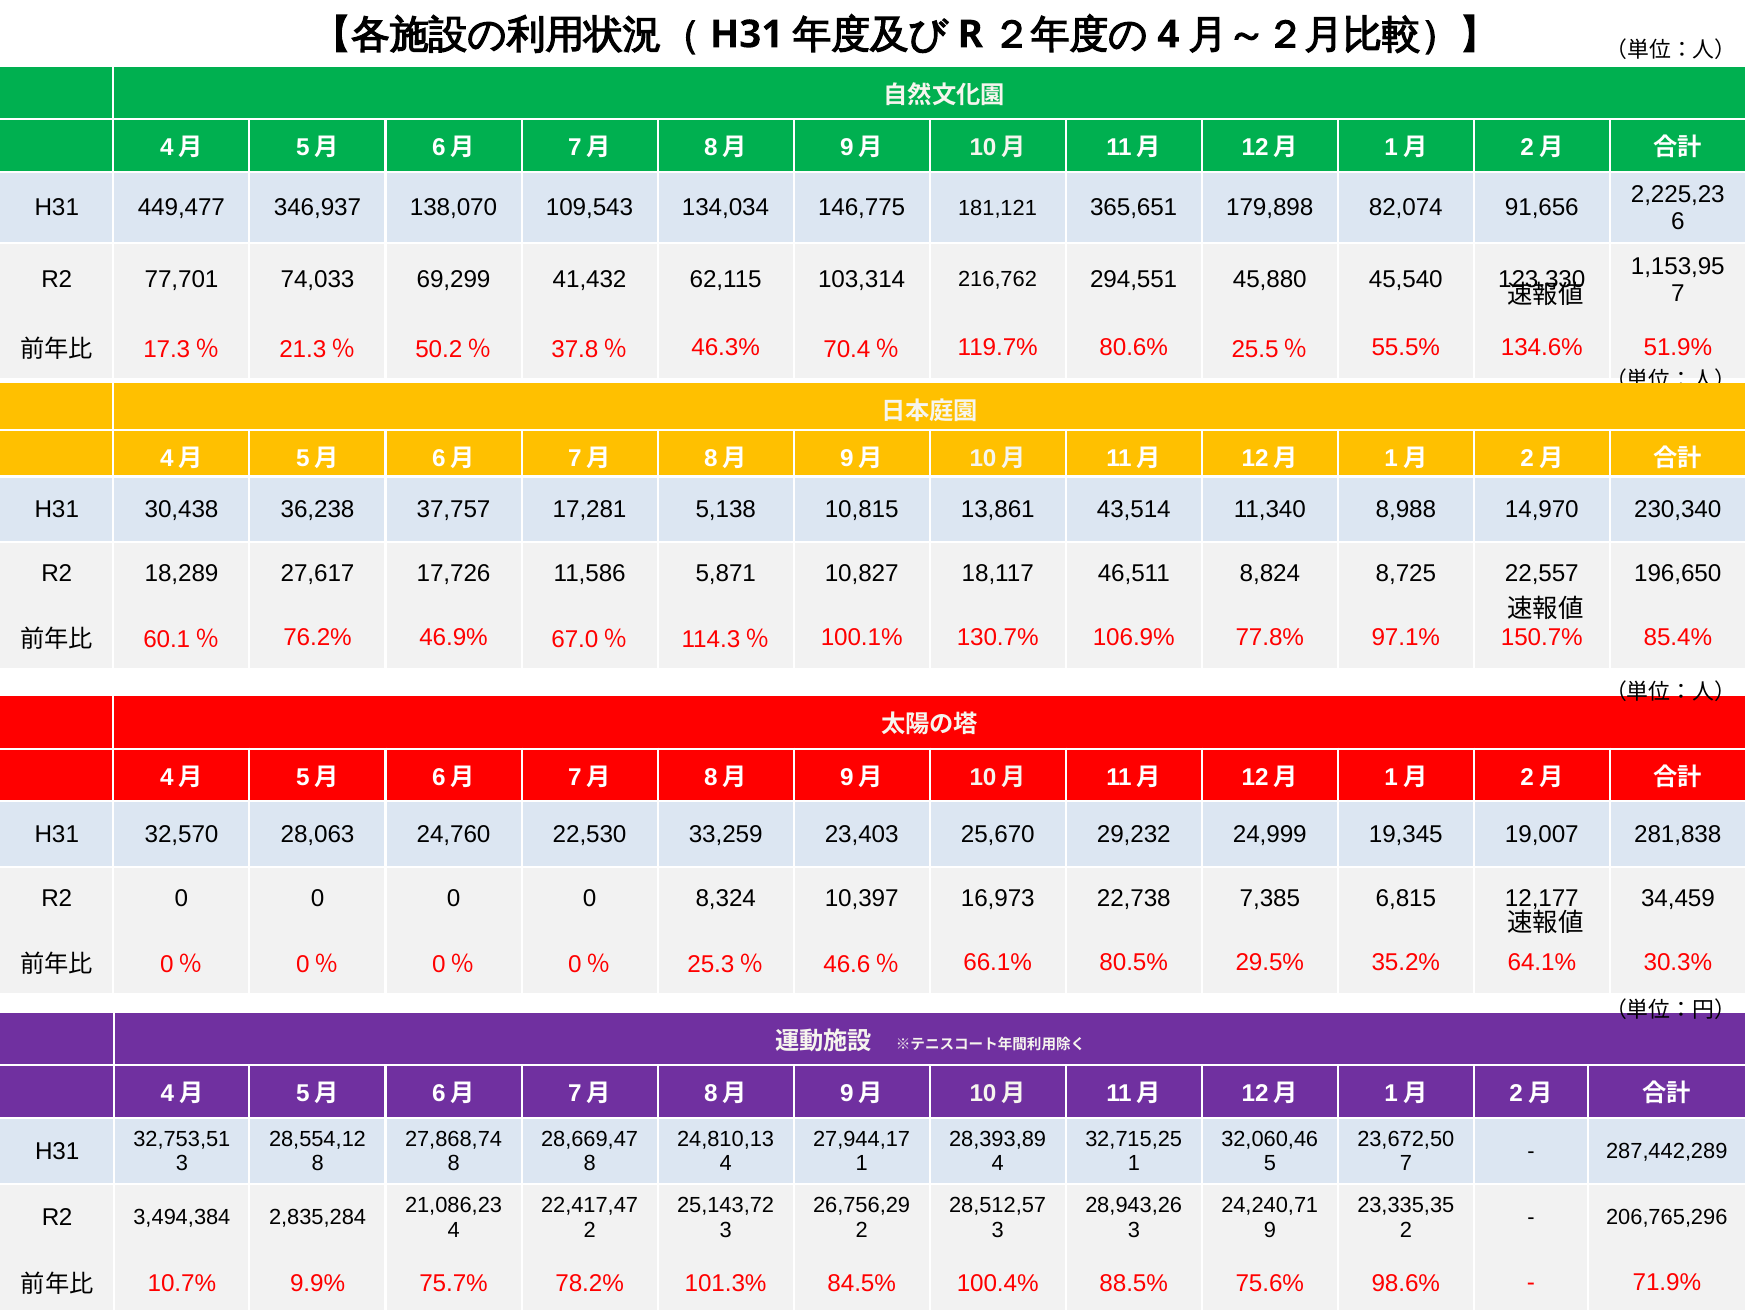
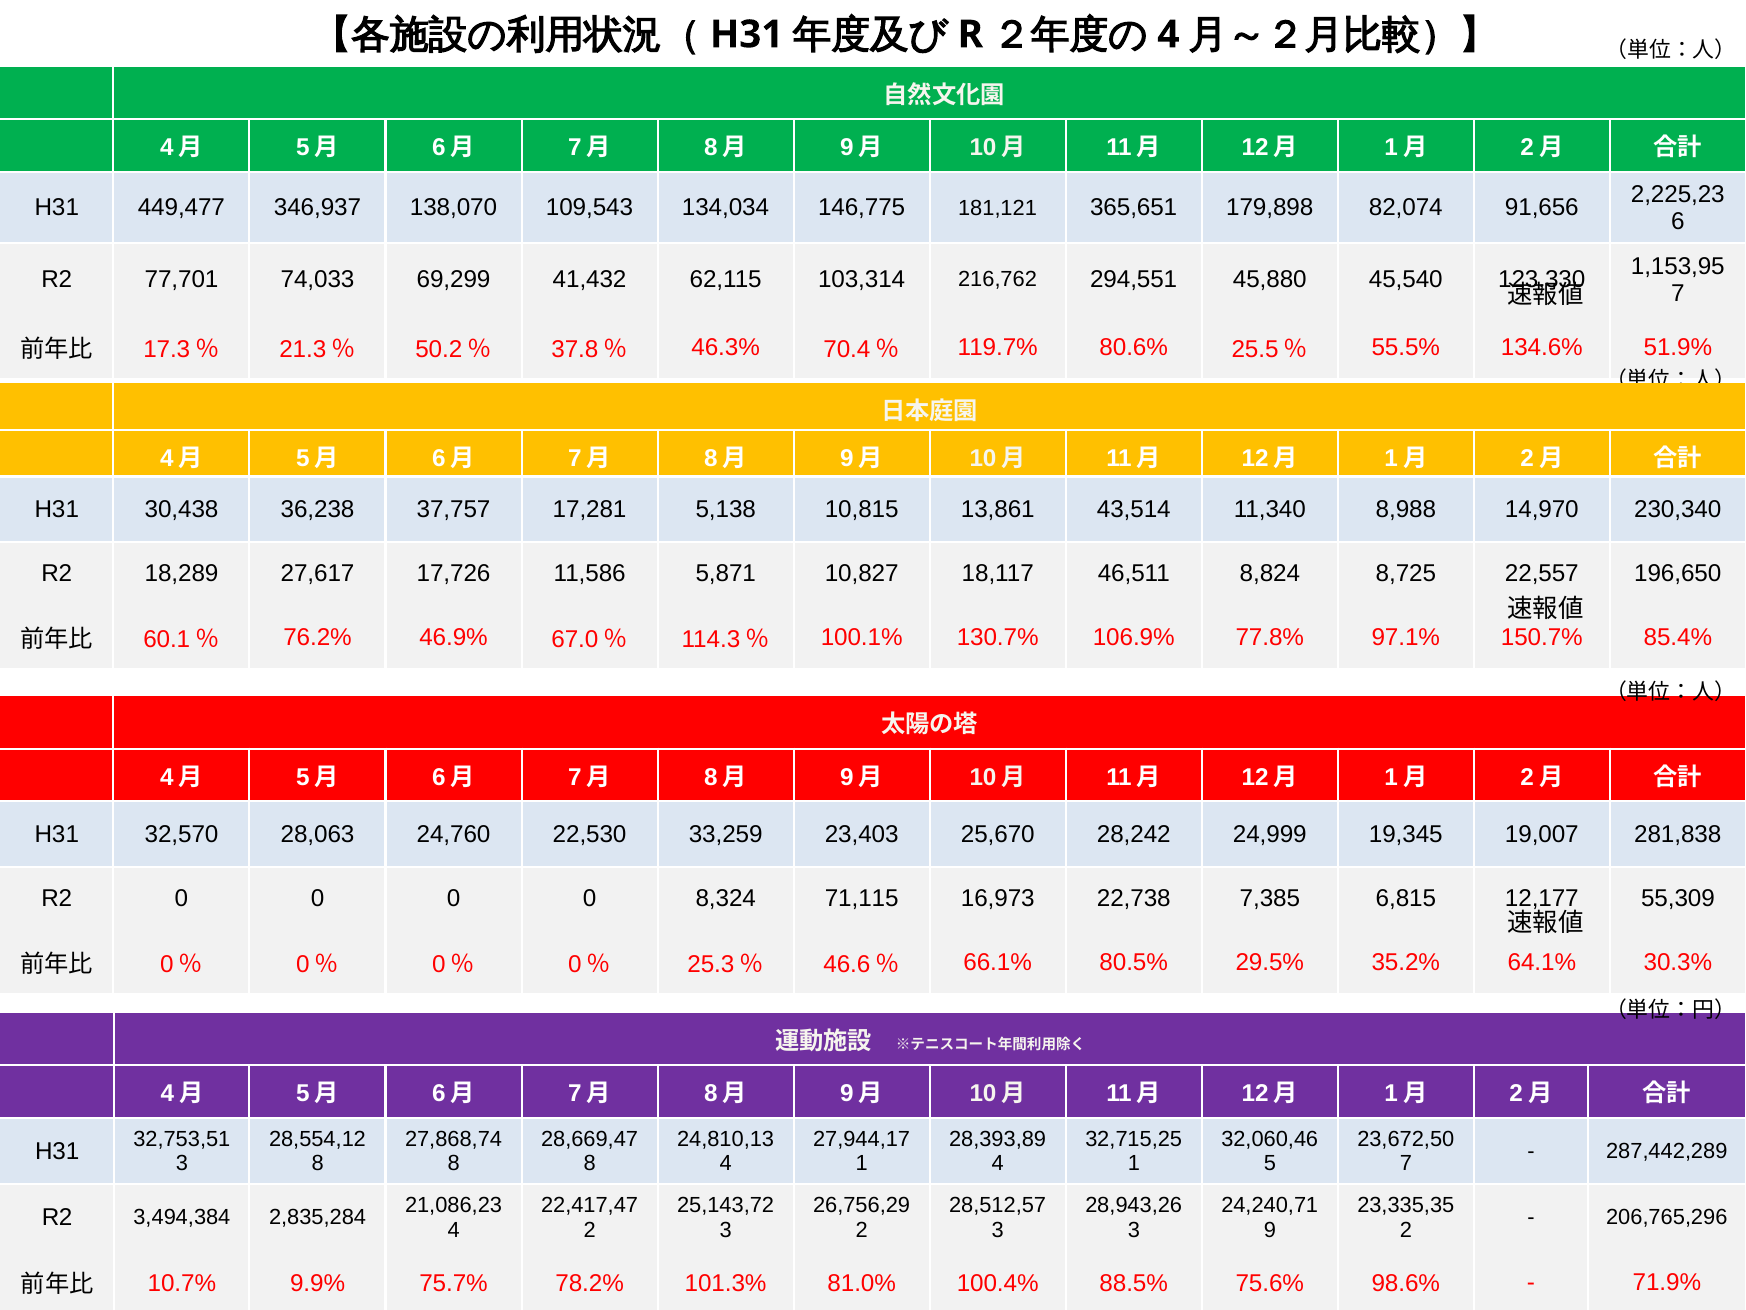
29,232: 29,232 -> 28,242
10,397: 10,397 -> 71,115
34,459: 34,459 -> 55,309
84.5%: 84.5% -> 81.0%
